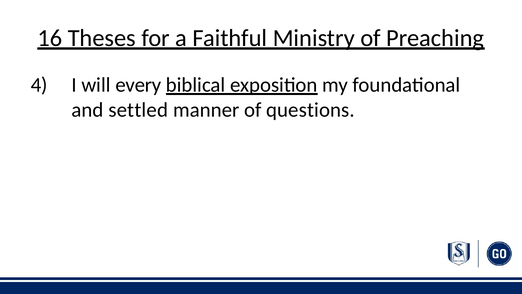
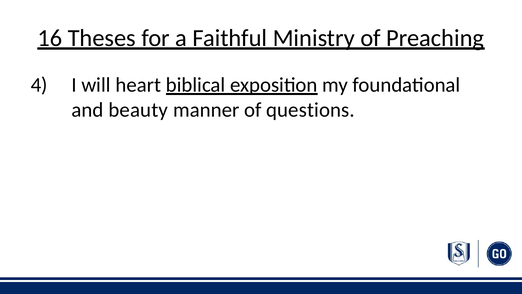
every: every -> heart
settled: settled -> beauty
